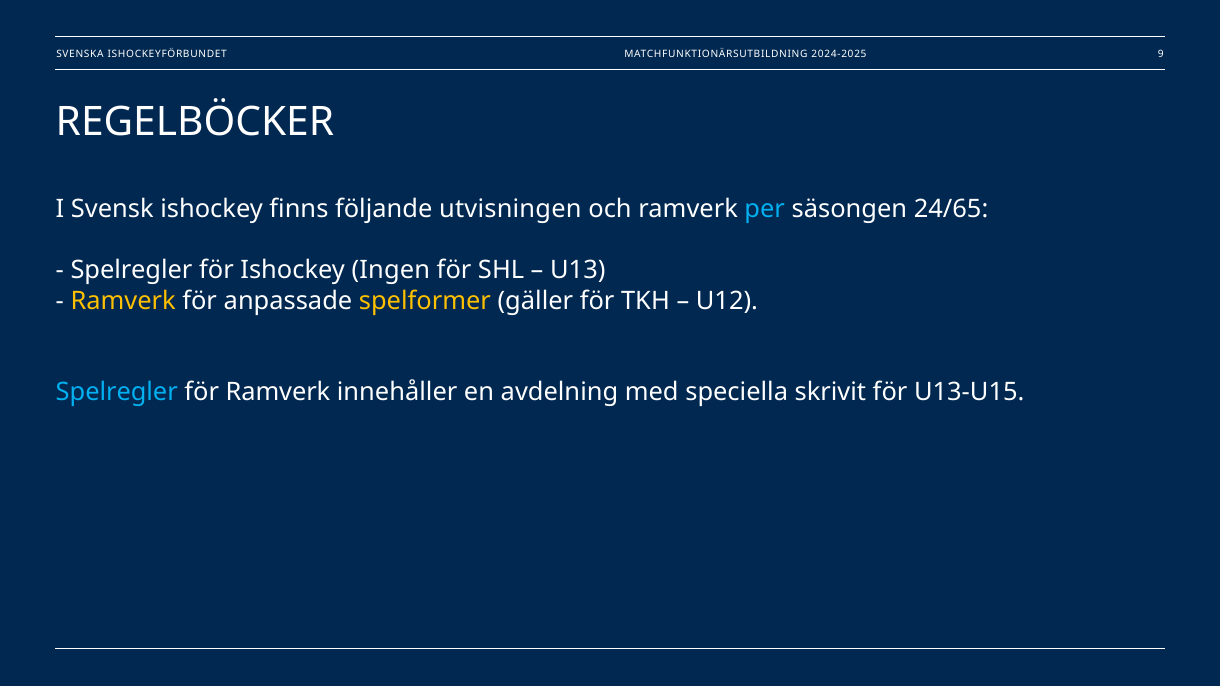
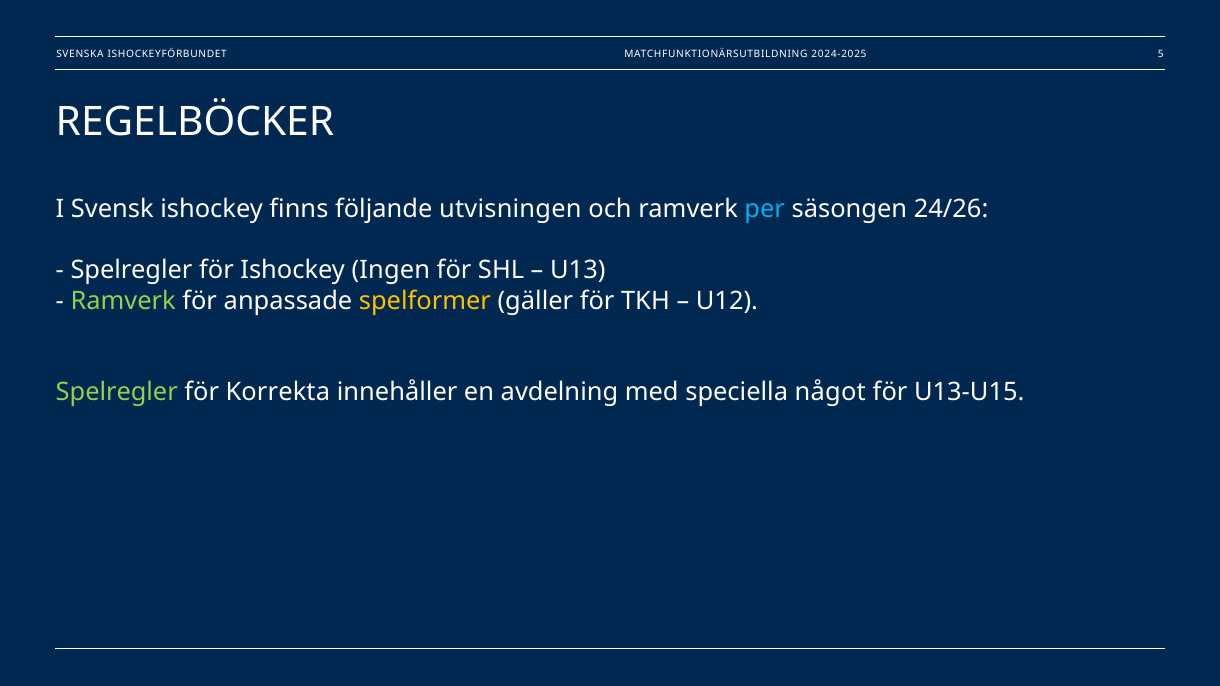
9: 9 -> 5
24/65: 24/65 -> 24/26
Ramverk at (123, 301) colour: yellow -> light green
Spelregler at (117, 392) colour: light blue -> light green
för Ramverk: Ramverk -> Korrekta
skrivit: skrivit -> något
